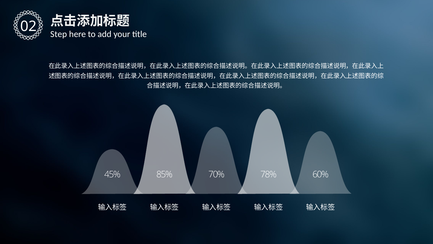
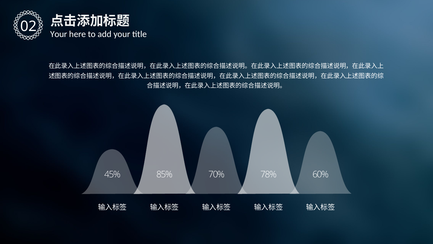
Step at (59, 34): Step -> Your
